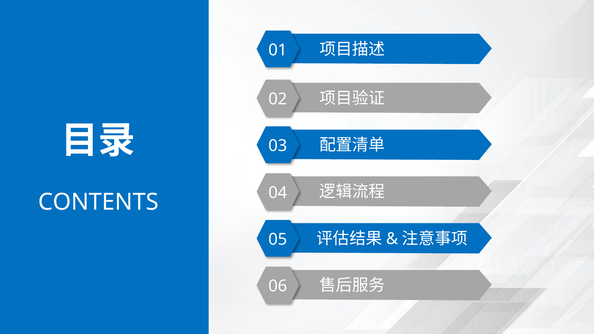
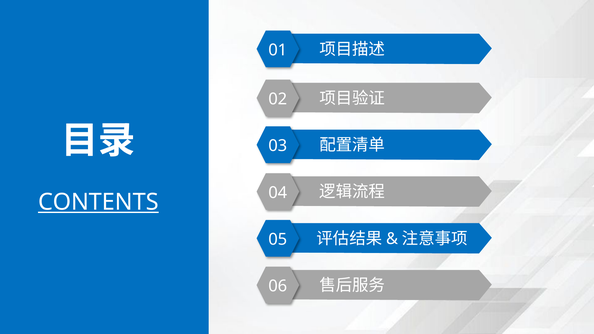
CONTENTS underline: none -> present
